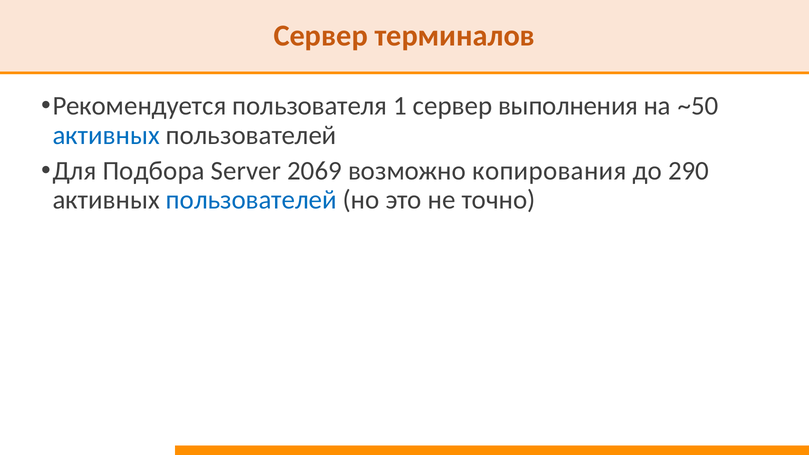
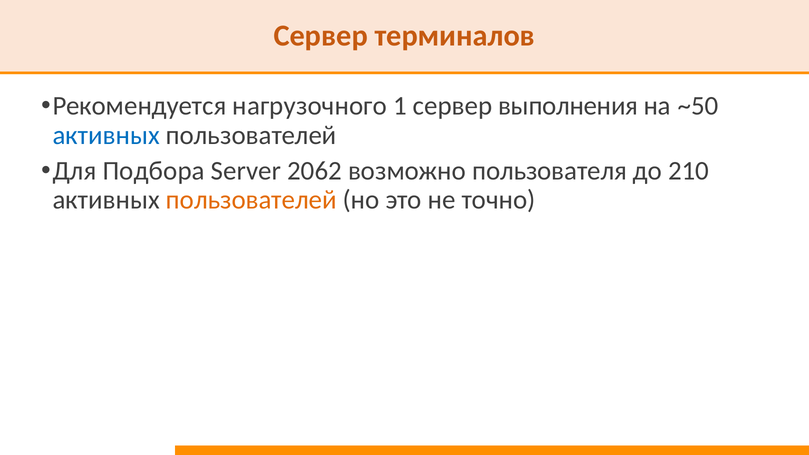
пользователя: пользователя -> нагрузочного
2069: 2069 -> 2062
копирования: копирования -> пользователя
290: 290 -> 210
пользователей at (251, 200) colour: blue -> orange
